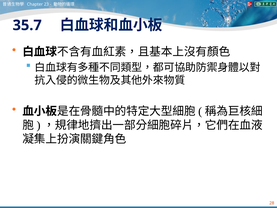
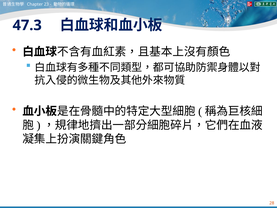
35.7: 35.7 -> 47.3
